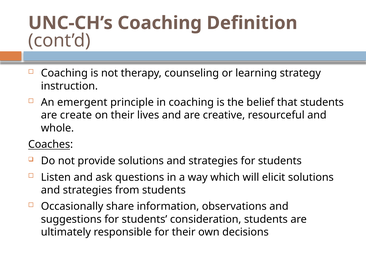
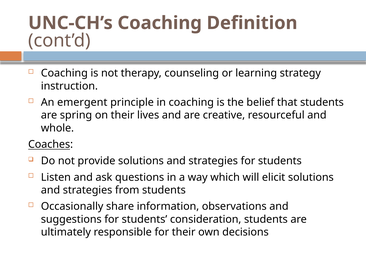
create: create -> spring
